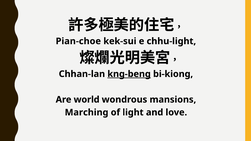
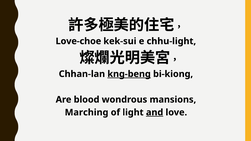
Pian-choe: Pian-choe -> Love-choe
world: world -> blood
and underline: none -> present
